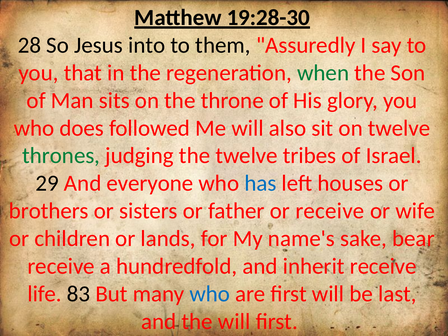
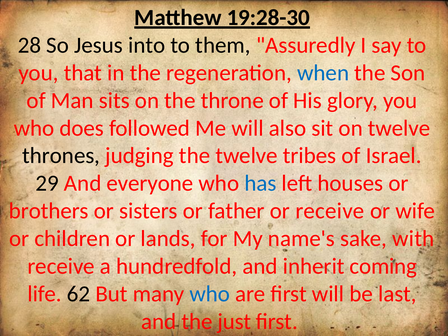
when colour: green -> blue
thrones colour: green -> black
bear: bear -> with
inherit receive: receive -> coming
83: 83 -> 62
the will: will -> just
